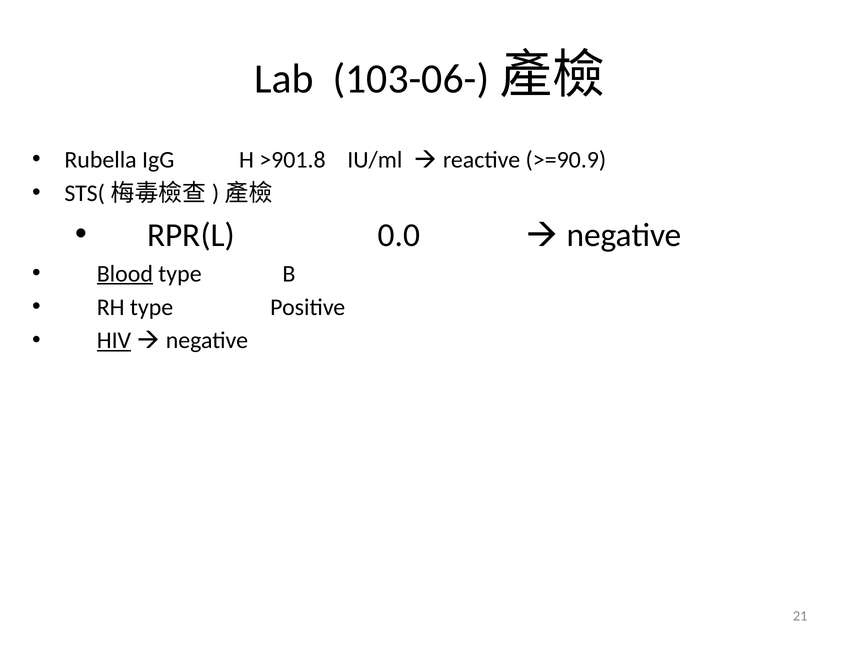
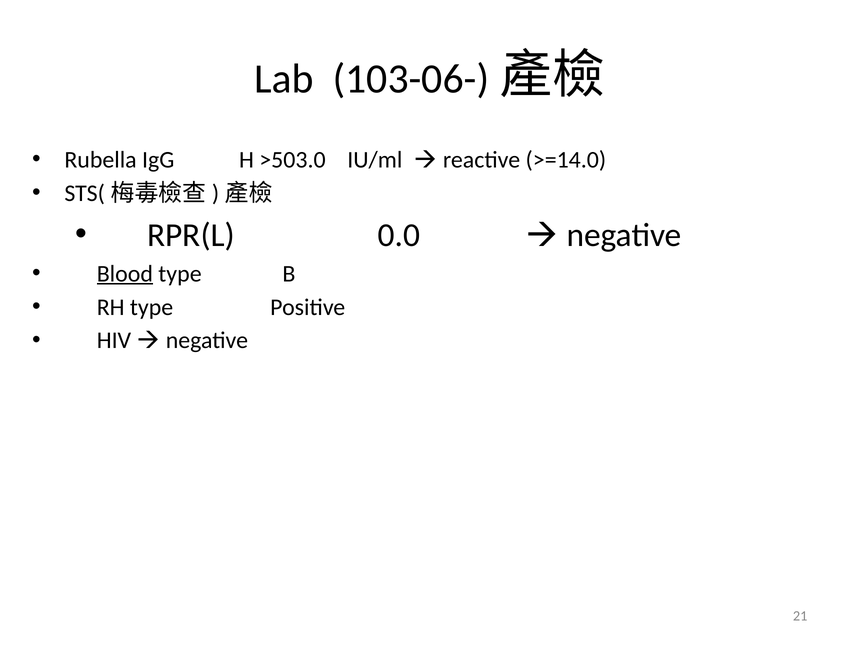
>901.8: >901.8 -> >503.0
>=90.9: >=90.9 -> >=14.0
HIV underline: present -> none
